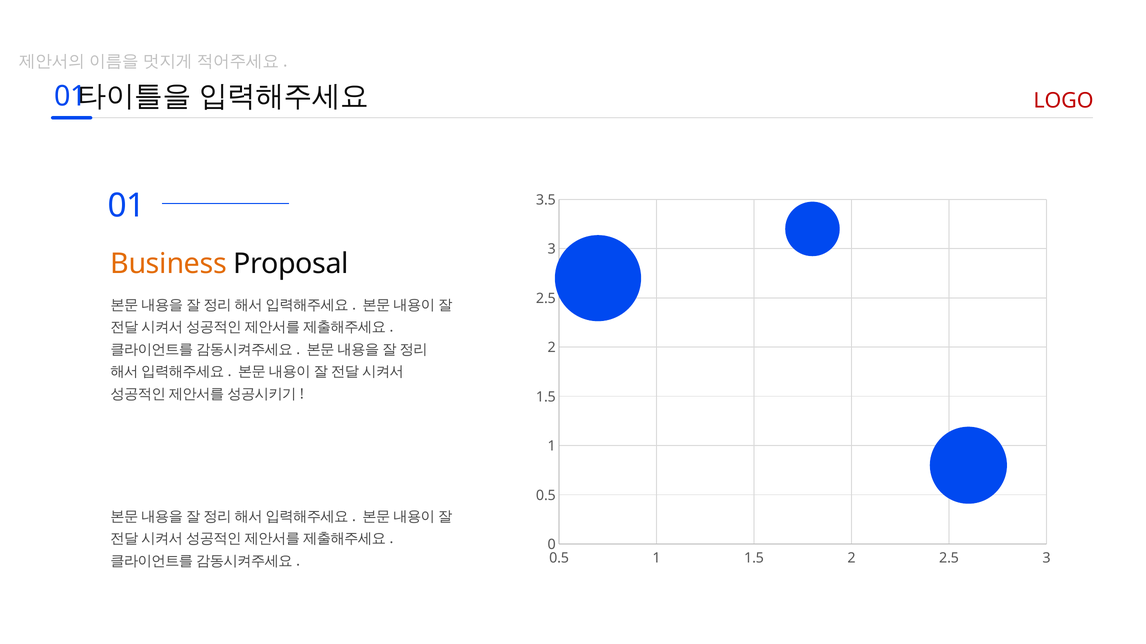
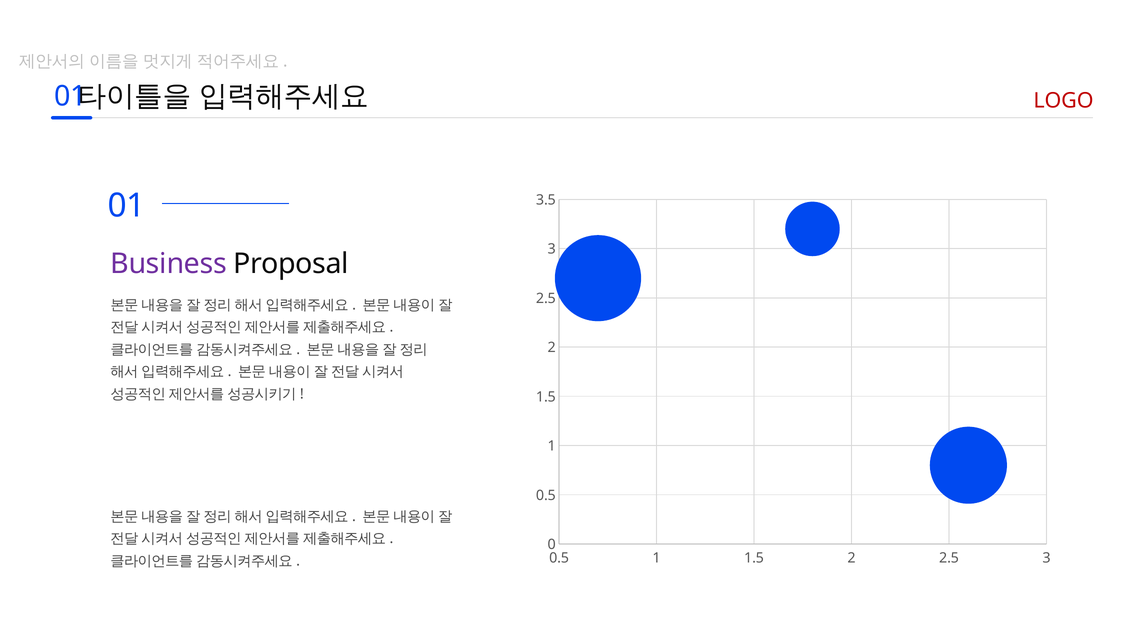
Business colour: orange -> purple
